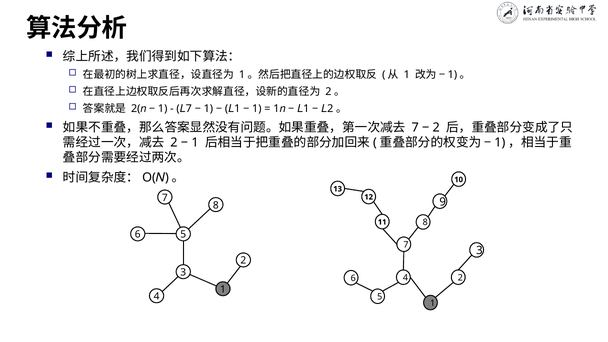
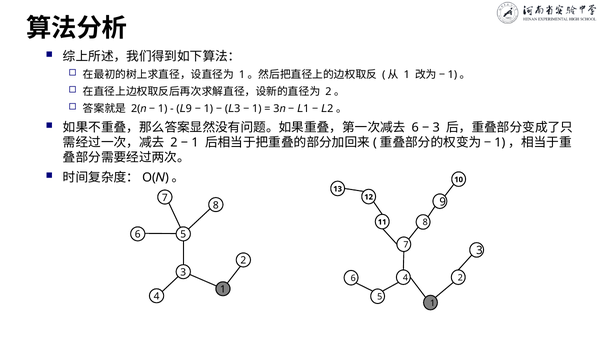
7 at (189, 109): 7 -> 9
1 at (237, 109): 1 -> 3
1 at (276, 109): 1 -> 3
7 at (415, 127): 7 -> 6
2 at (436, 127): 2 -> 3
